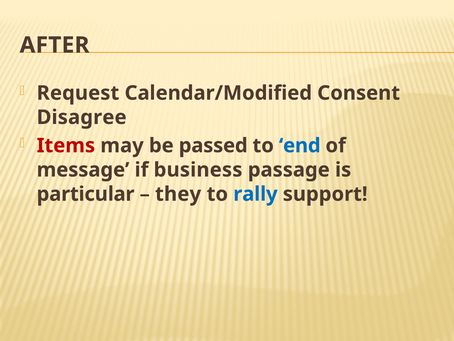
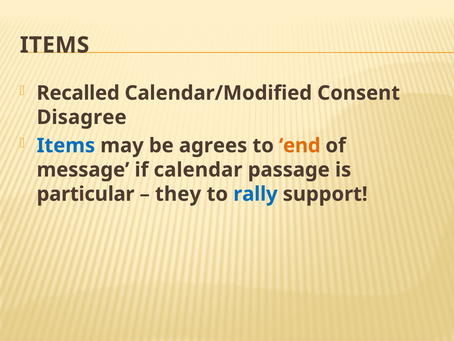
AFTER at (55, 45): AFTER -> ITEMS
Request: Request -> Recalled
Items at (66, 145) colour: red -> blue
passed: passed -> agrees
end colour: blue -> orange
business: business -> calendar
